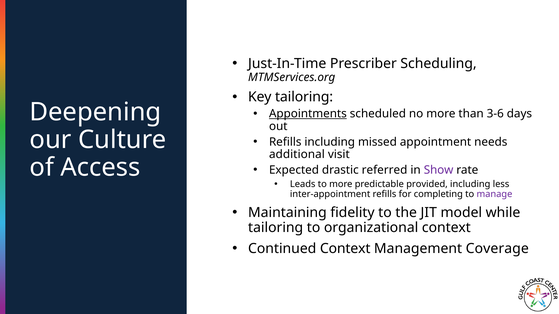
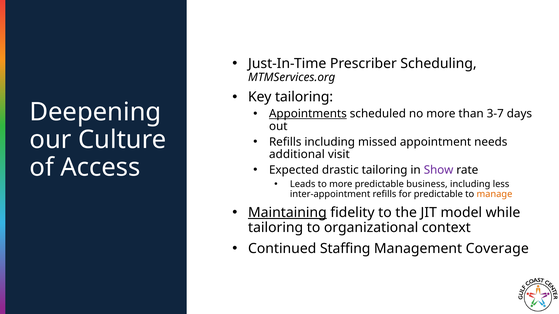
3-6: 3-6 -> 3-7
drastic referred: referred -> tailoring
provided: provided -> business
for completing: completing -> predictable
manage colour: purple -> orange
Maintaining underline: none -> present
Continued Context: Context -> Staffing
